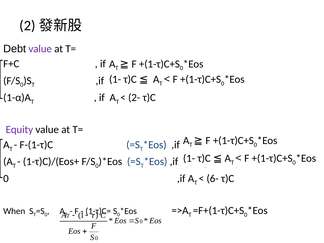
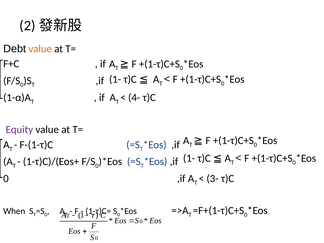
value at (40, 49) colour: purple -> orange
2-: 2- -> 4-
6-: 6- -> 3-
